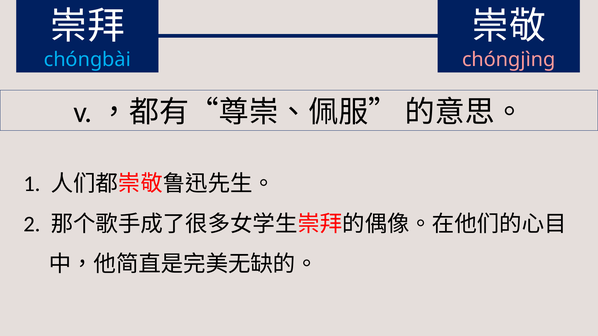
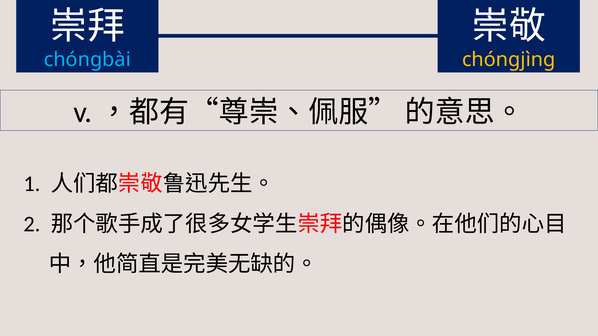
chóngjìng colour: pink -> yellow
